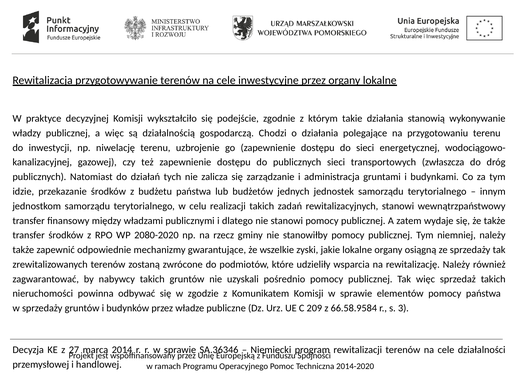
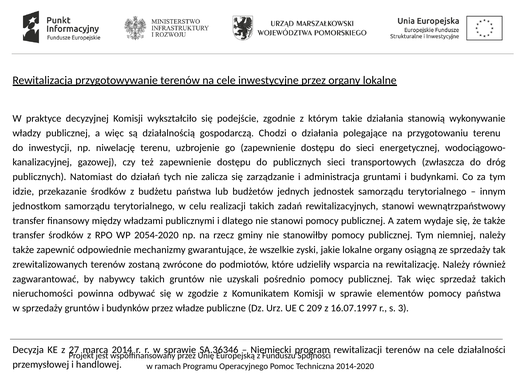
2080-2020: 2080-2020 -> 2054-2020
66.58.9584: 66.58.9584 -> 16.07.1997
